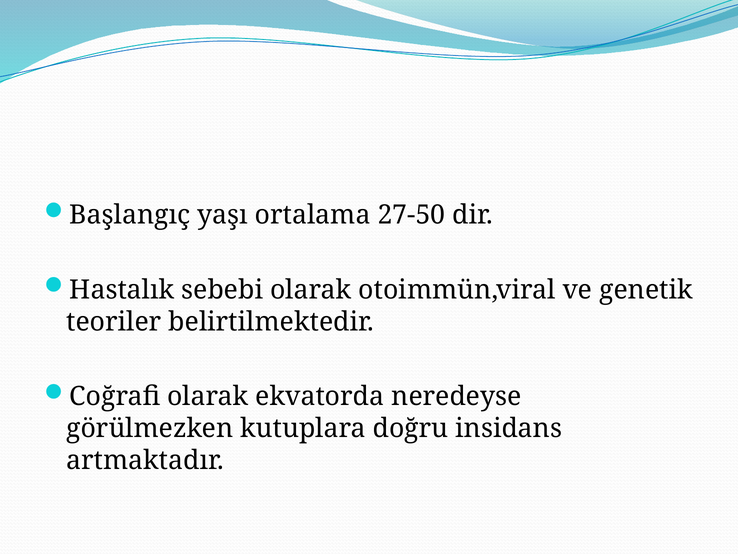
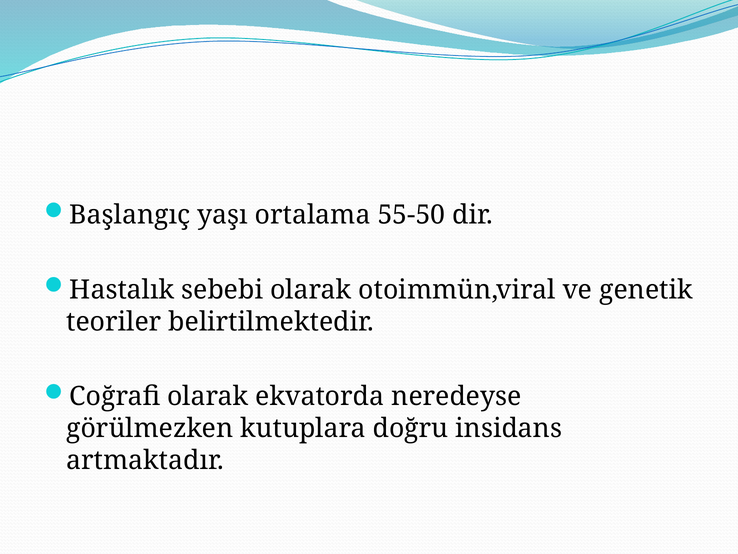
27-50: 27-50 -> 55-50
